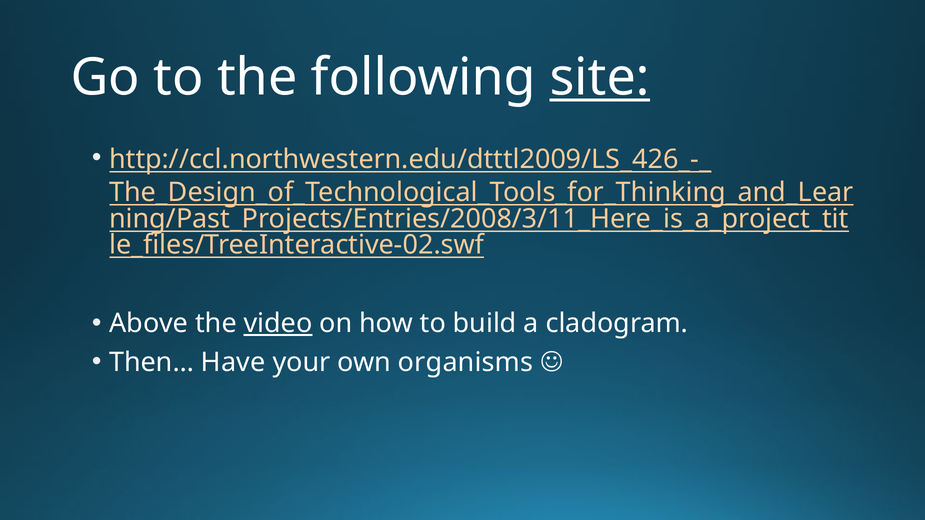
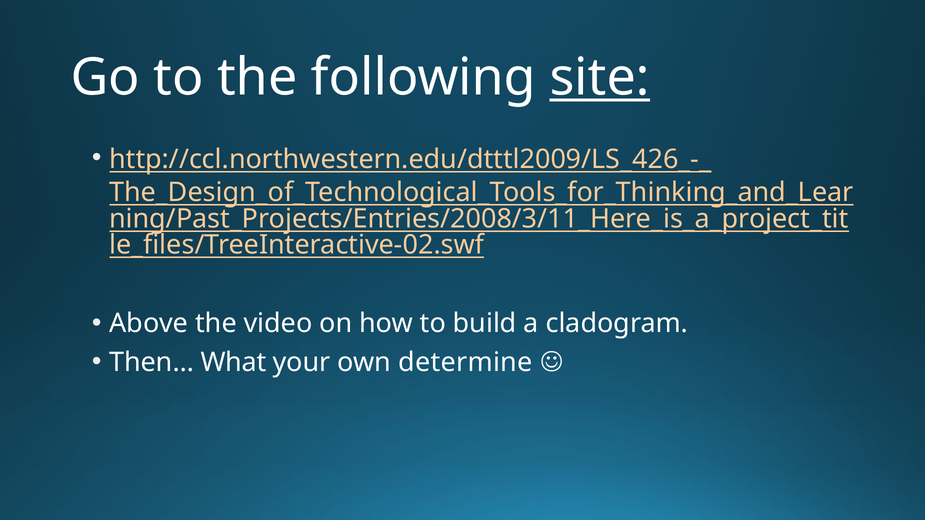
video underline: present -> none
Have: Have -> What
organisms: organisms -> determine
